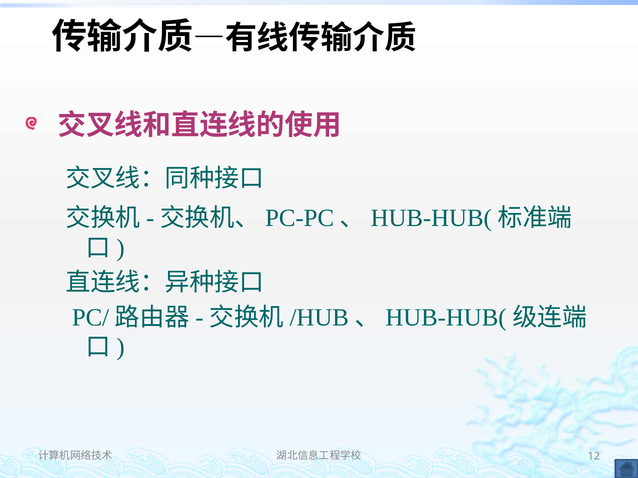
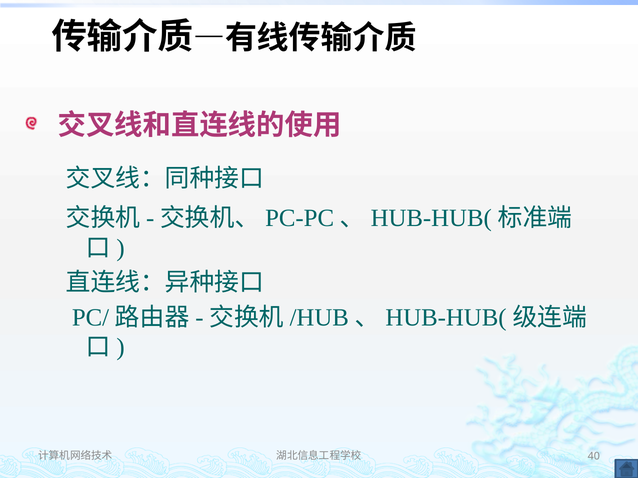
12: 12 -> 40
